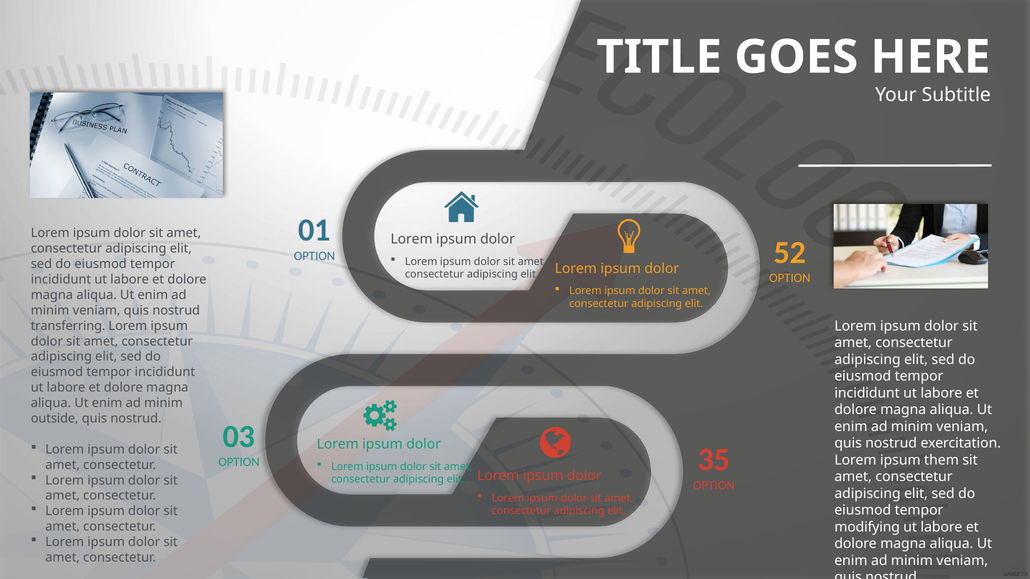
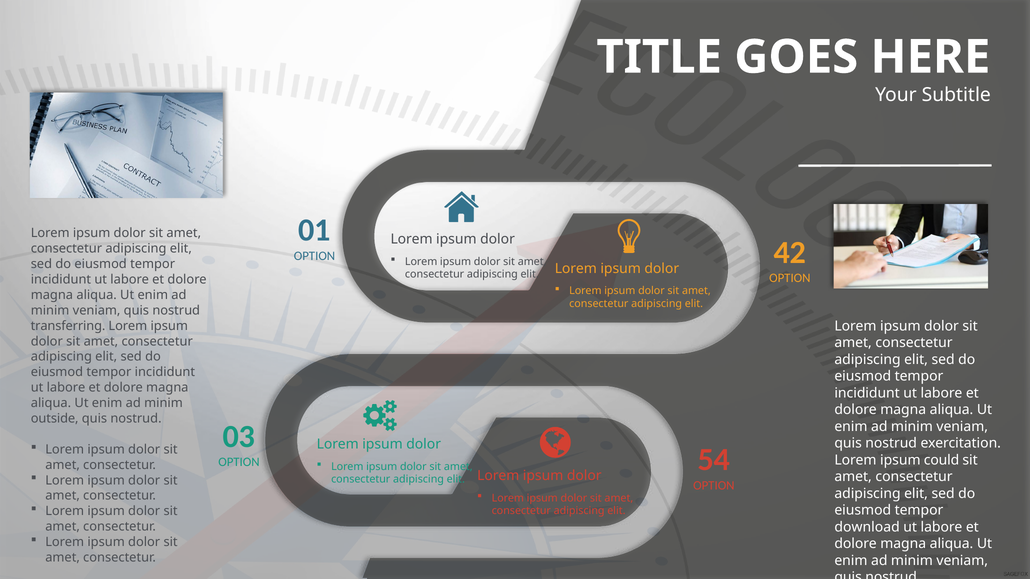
52: 52 -> 42
them: them -> could
35: 35 -> 54
modifying: modifying -> download
